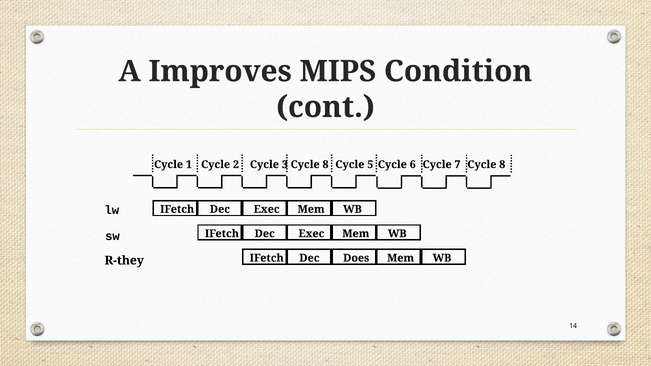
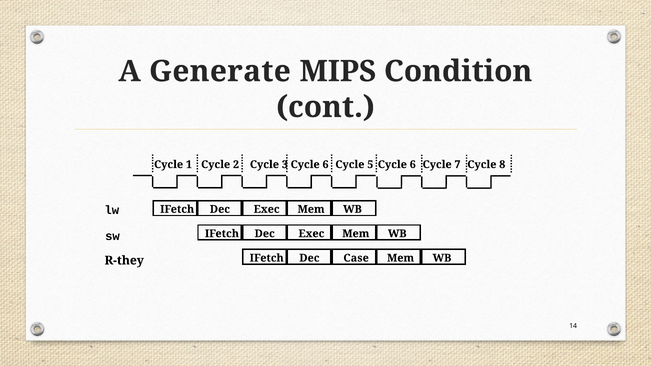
Improves: Improves -> Generate
8 at (326, 165): 8 -> 6
Does: Does -> Case
